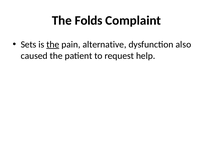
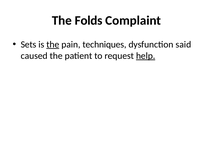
alternative: alternative -> techniques
also: also -> said
help underline: none -> present
